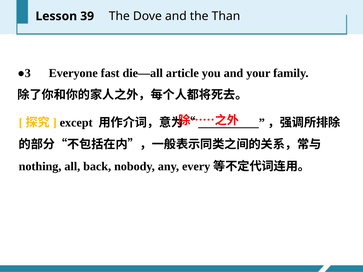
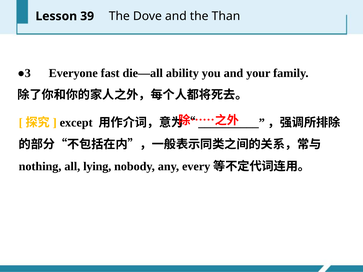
article: article -> ability
back: back -> lying
